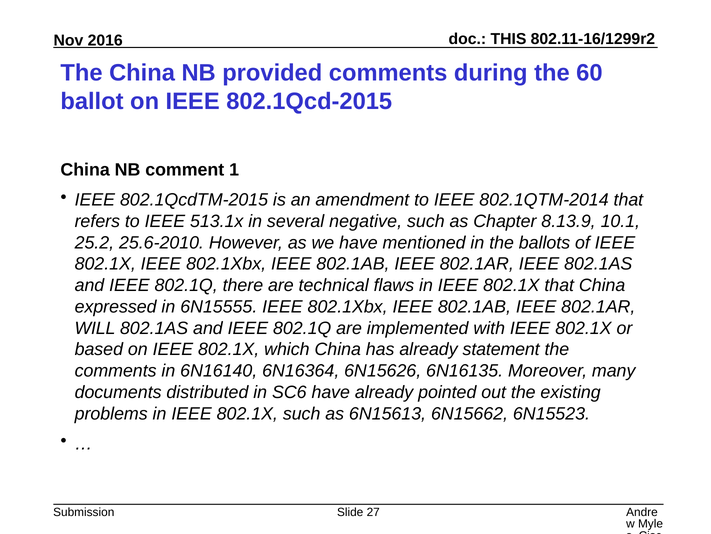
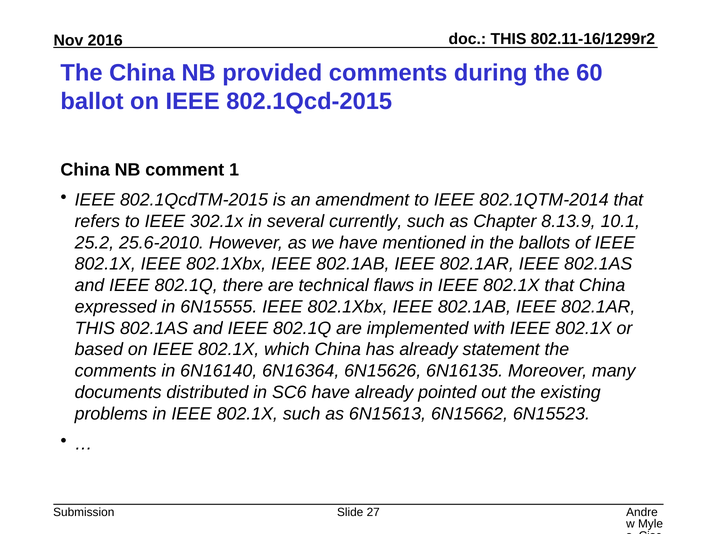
513.1x: 513.1x -> 302.1x
negative: negative -> currently
WILL at (95, 328): WILL -> THIS
